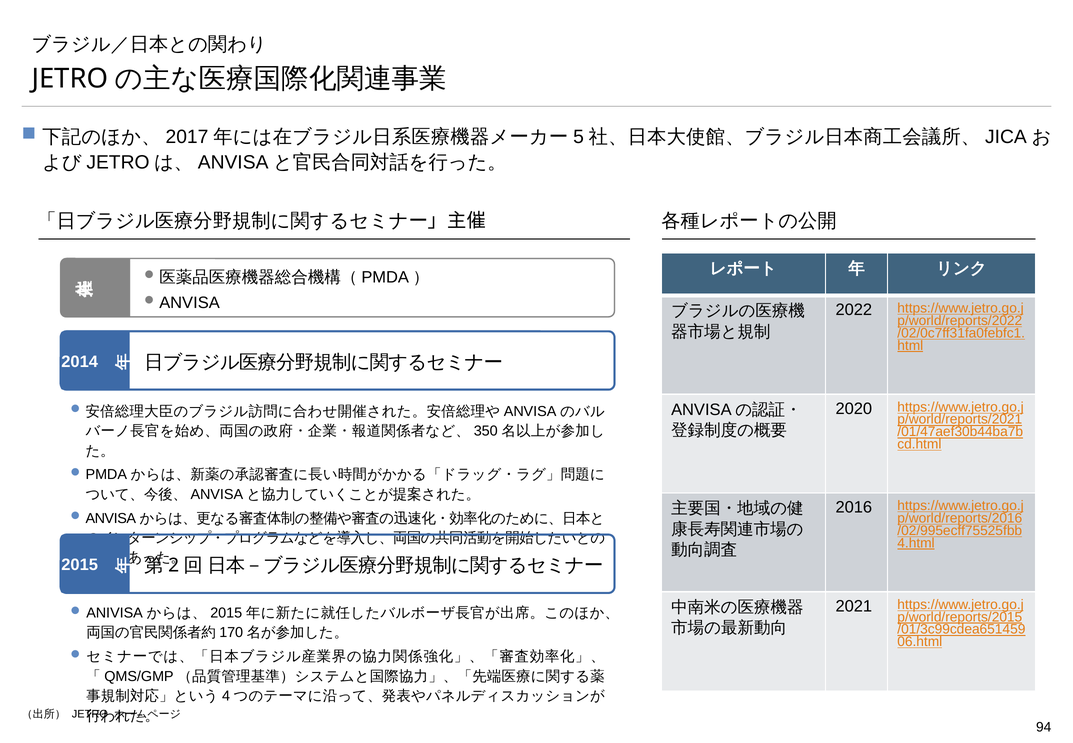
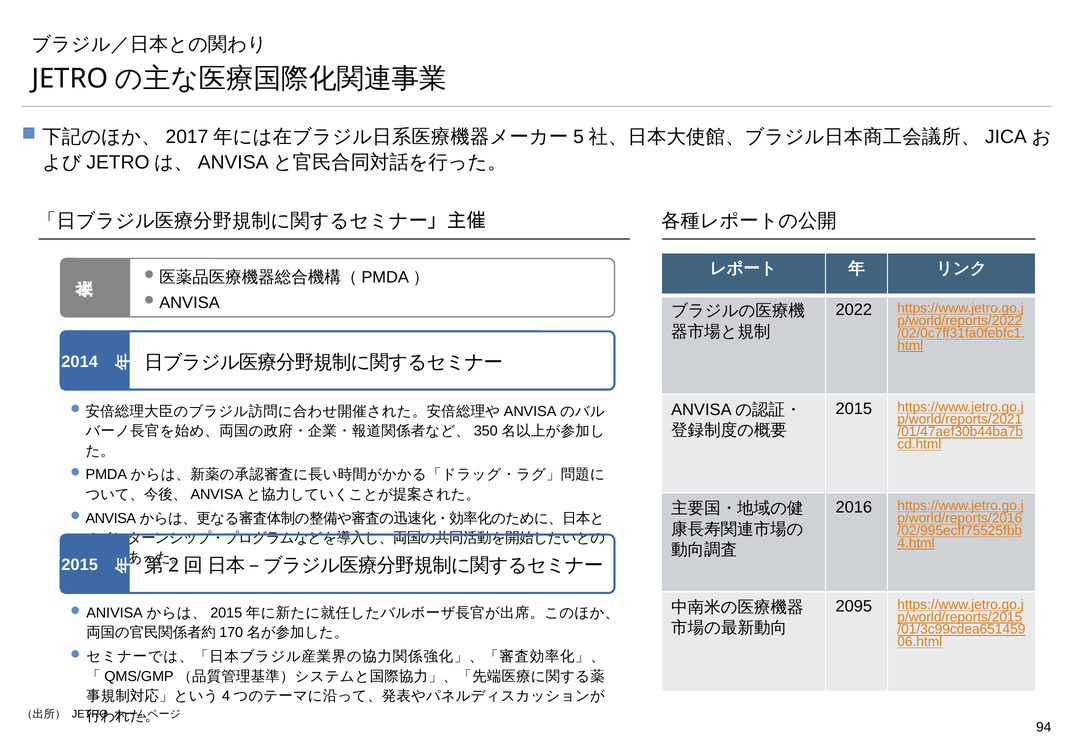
2020 at (854, 409): 2020 -> 2015
2021: 2021 -> 2095
